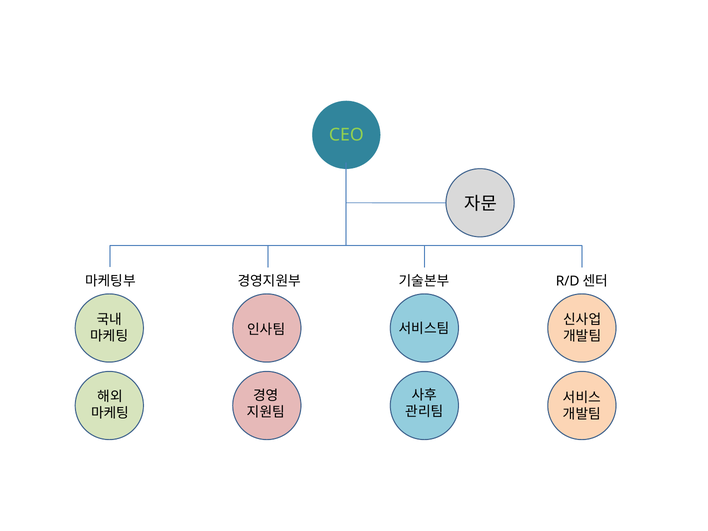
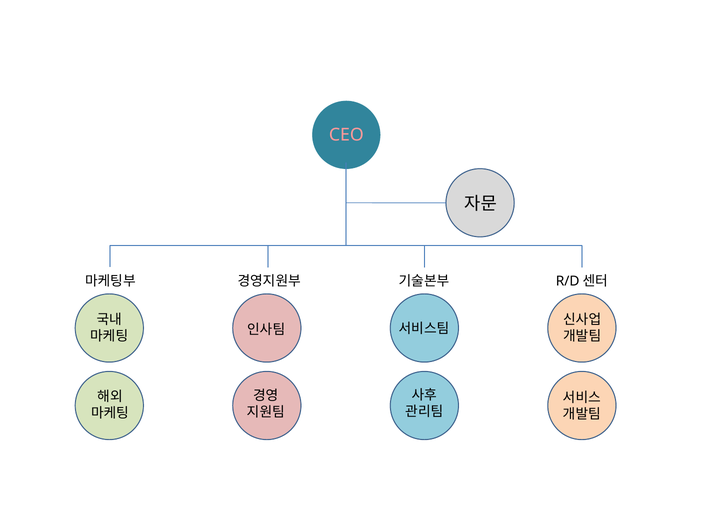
CEO colour: light green -> pink
